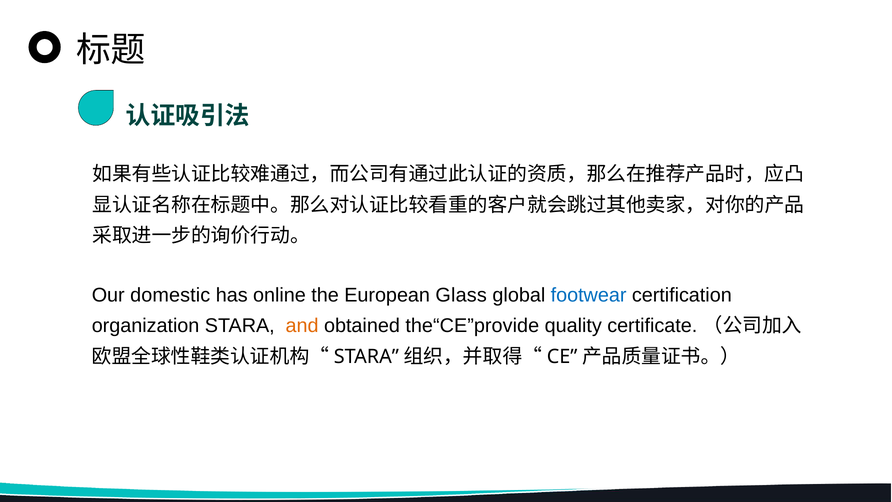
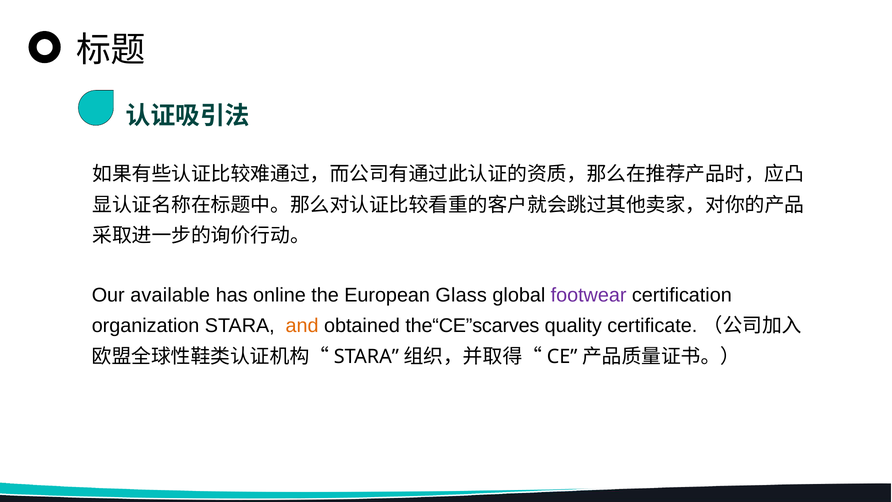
domestic: domestic -> available
footwear colour: blue -> purple
the“CE”provide: the“CE”provide -> the“CE”scarves
